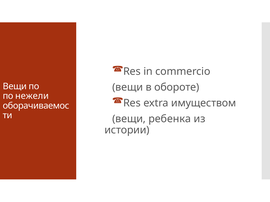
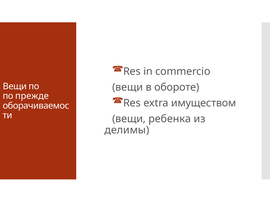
нежели: нежели -> прежде
истории: истории -> делимы
